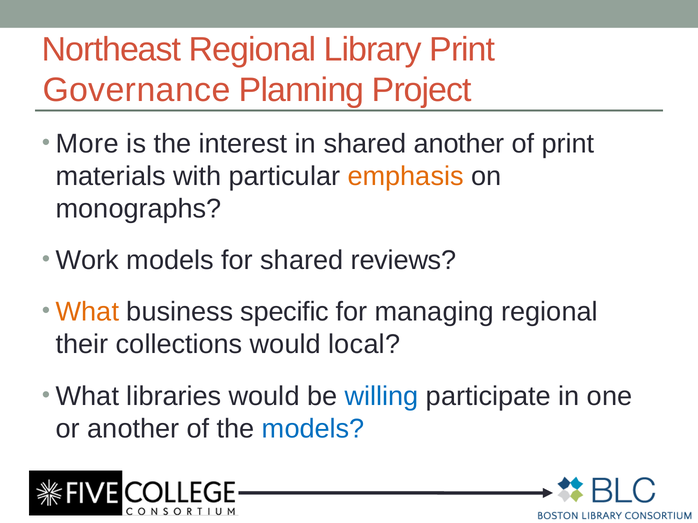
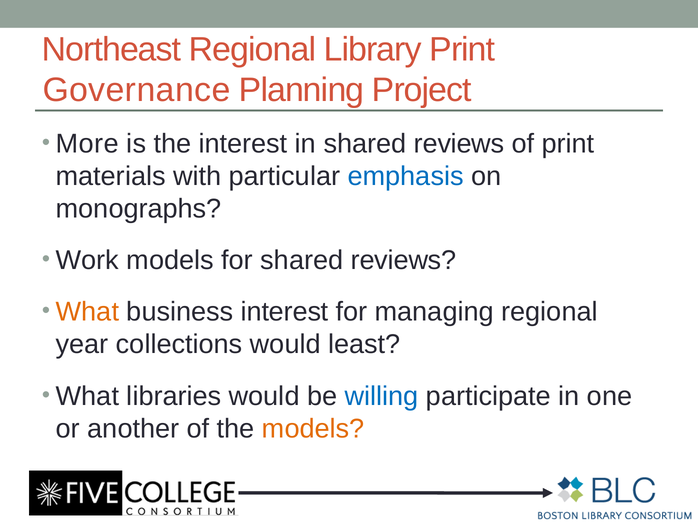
in shared another: another -> reviews
emphasis colour: orange -> blue
business specific: specific -> interest
their: their -> year
local: local -> least
models at (313, 429) colour: blue -> orange
